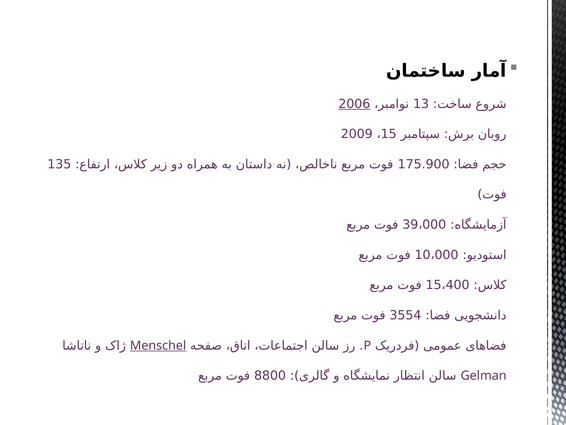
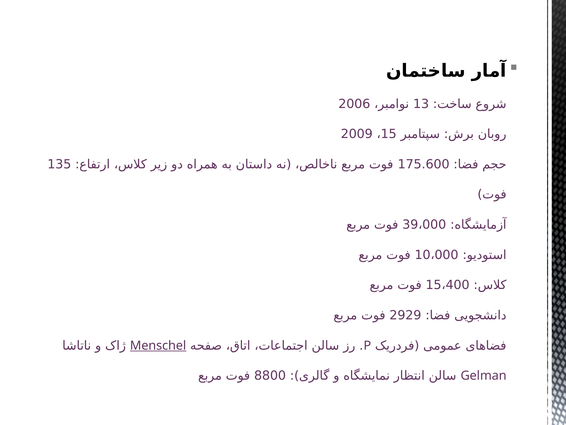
2006 underline: present -> none
175.900: 175.900 -> 175.600
3554: 3554 -> 2929
